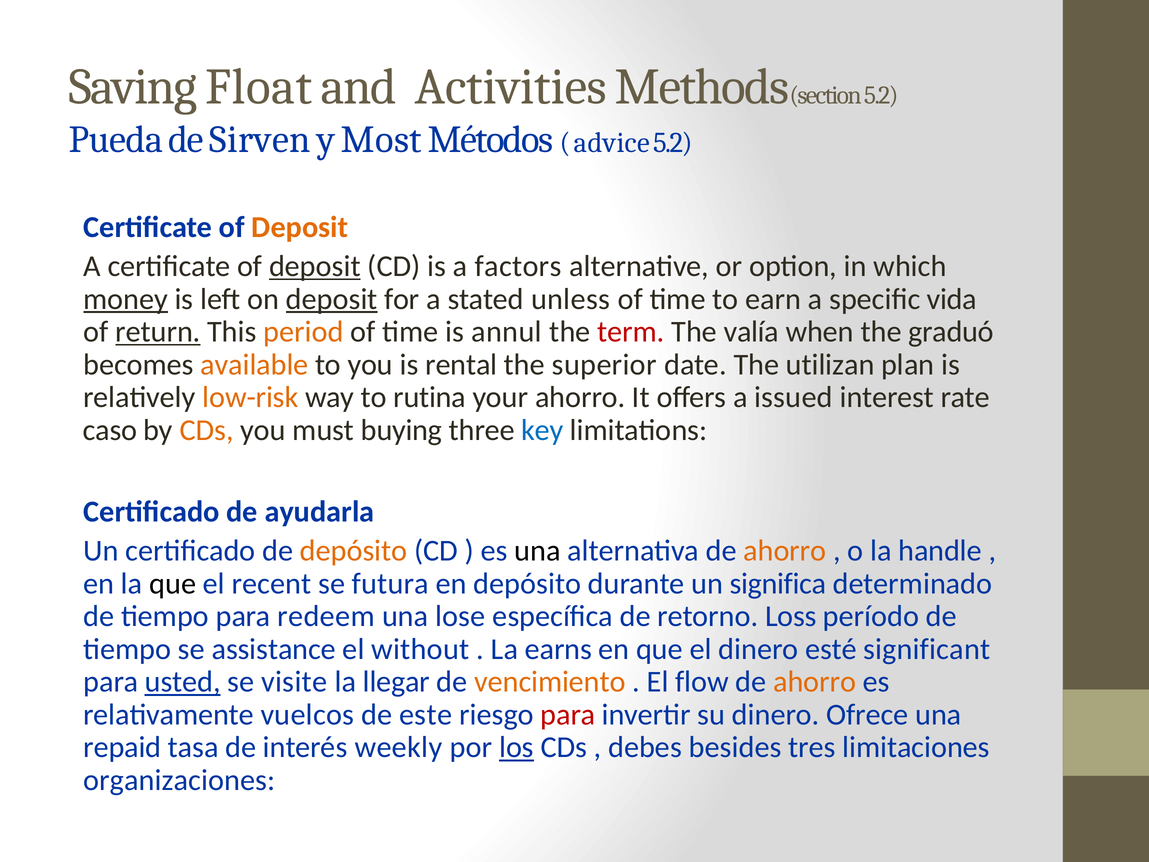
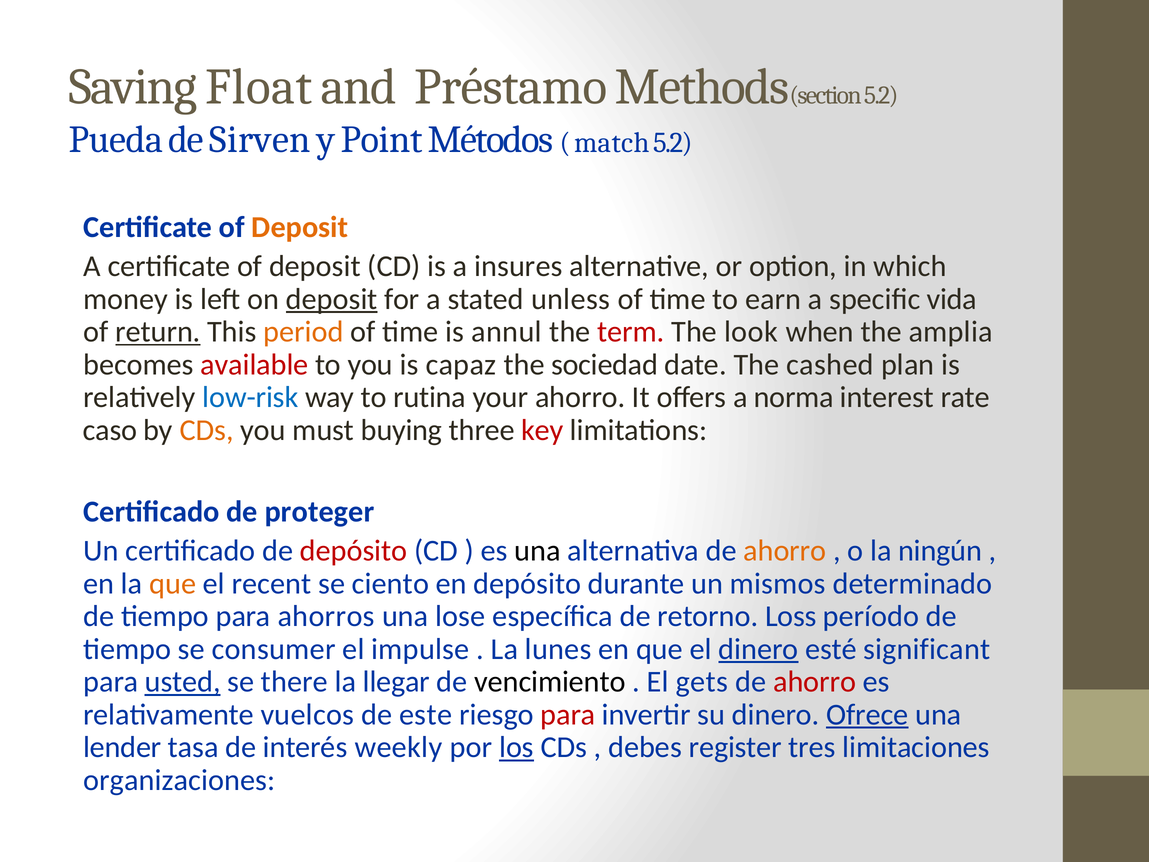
Activities: Activities -> Préstamo
Most: Most -> Point
advice: advice -> match
deposit at (315, 266) underline: present -> none
factors: factors -> insures
money underline: present -> none
valía: valía -> look
graduó: graduó -> amplia
available colour: orange -> red
rental: rental -> capaz
superior: superior -> sociedad
utilizan: utilizan -> cashed
low-risk colour: orange -> blue
issued: issued -> norma
key colour: blue -> red
ayudarla: ayudarla -> proteger
depósito at (354, 551) colour: orange -> red
handle: handle -> ningún
que at (173, 583) colour: black -> orange
futura: futura -> ciento
significa: significa -> mismos
redeem: redeem -> ahorros
assistance: assistance -> consumer
without: without -> impulse
earns: earns -> lunes
dinero at (758, 649) underline: none -> present
visite: visite -> there
vencimiento colour: orange -> black
flow: flow -> gets
ahorro at (815, 682) colour: orange -> red
Ofrece underline: none -> present
repaid: repaid -> lender
besides: besides -> register
